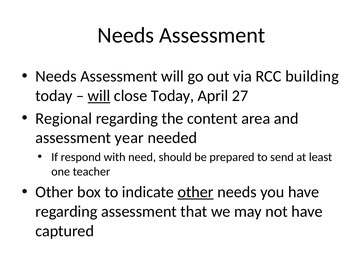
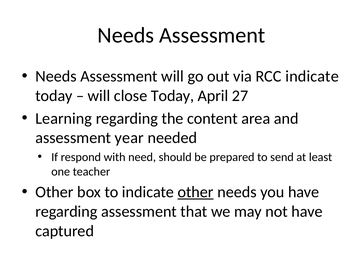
RCC building: building -> indicate
will at (99, 96) underline: present -> none
Regional: Regional -> Learning
